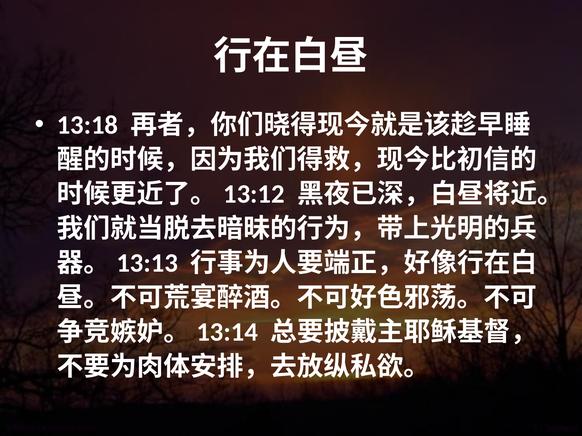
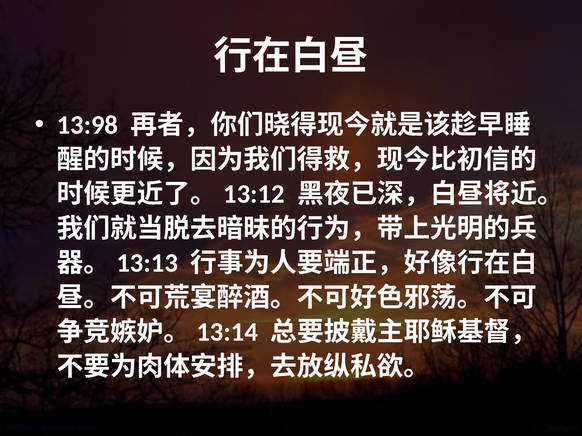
13:18: 13:18 -> 13:98
